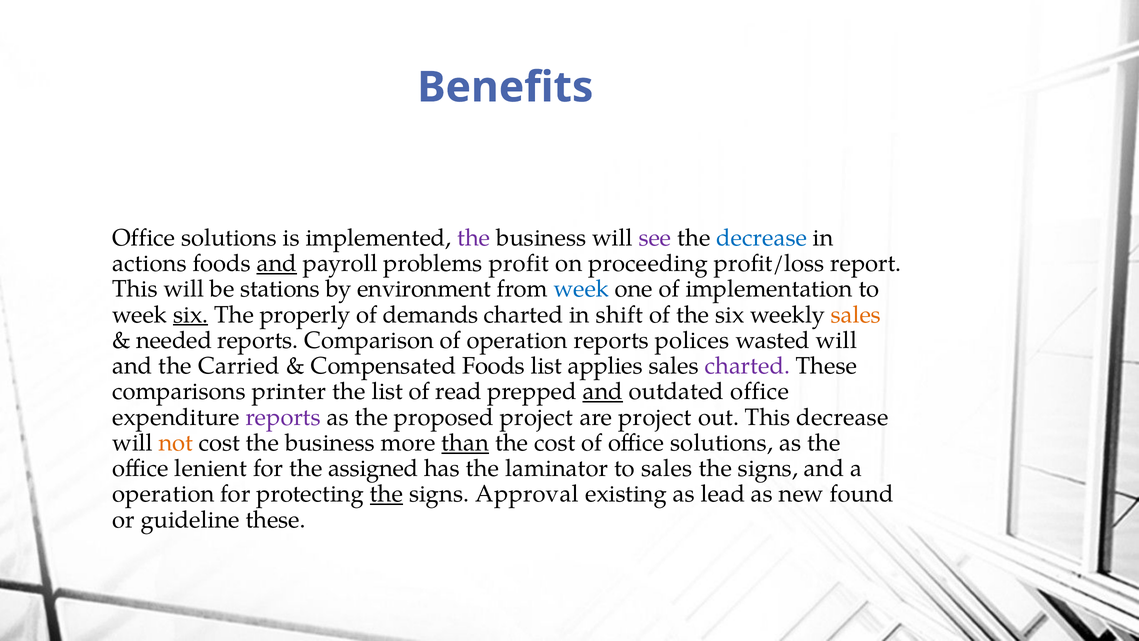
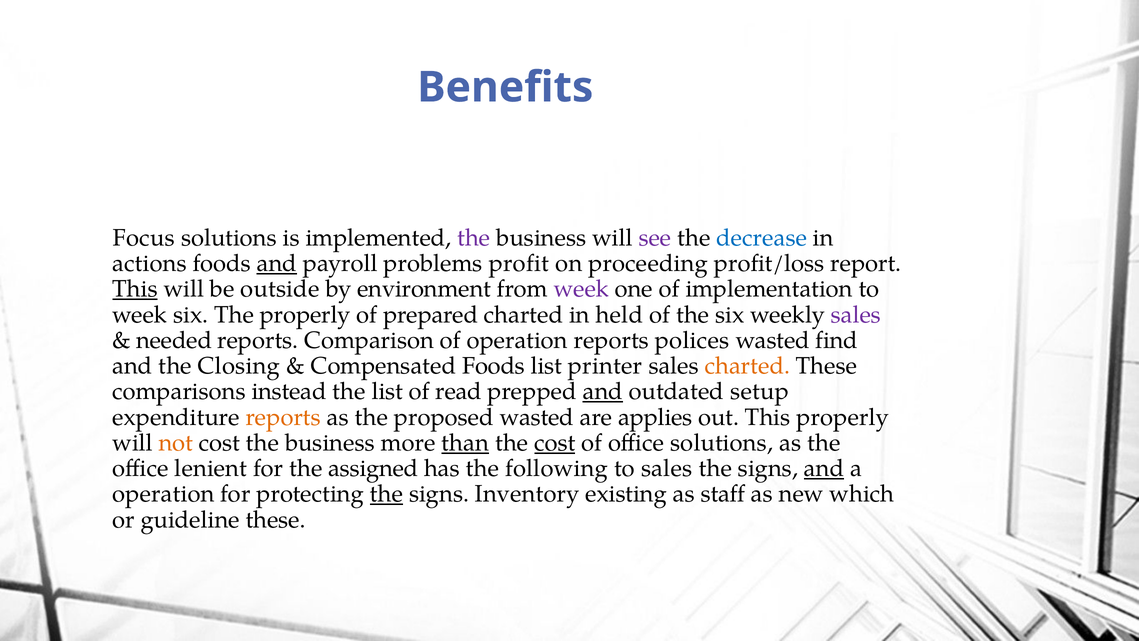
Office at (144, 238): Office -> Focus
This at (135, 289) underline: none -> present
stations: stations -> outside
week at (581, 289) colour: blue -> purple
six at (191, 315) underline: present -> none
demands: demands -> prepared
shift: shift -> held
sales at (856, 315) colour: orange -> purple
wasted will: will -> find
Carried: Carried -> Closing
applies: applies -> printer
charted at (747, 366) colour: purple -> orange
printer: printer -> instead
outdated office: office -> setup
reports at (283, 417) colour: purple -> orange
proposed project: project -> wasted
are project: project -> applies
This decrease: decrease -> properly
cost at (555, 443) underline: none -> present
laminator: laminator -> following
and at (824, 468) underline: none -> present
Approval: Approval -> Inventory
lead: lead -> staff
found: found -> which
